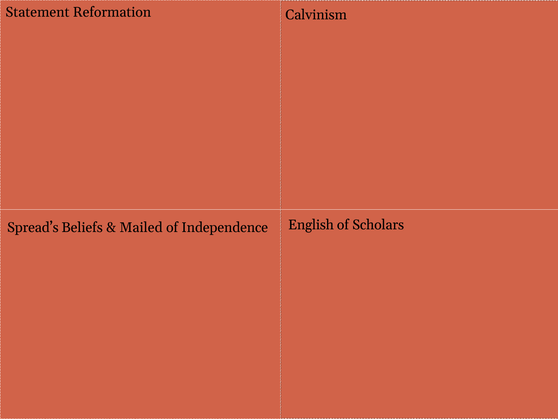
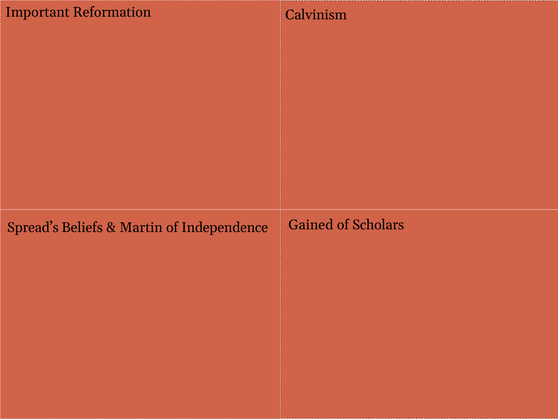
Statement: Statement -> Important
English: English -> Gained
Mailed: Mailed -> Martin
